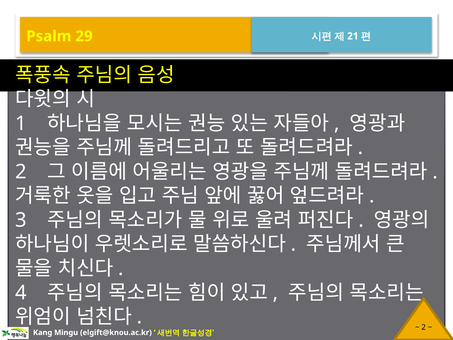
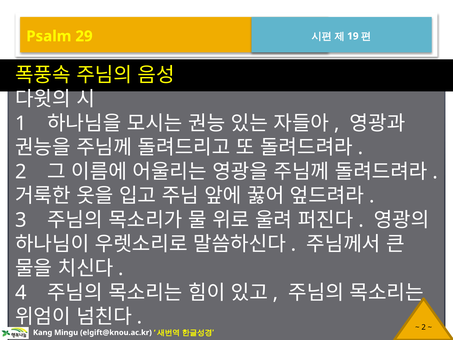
21: 21 -> 19
